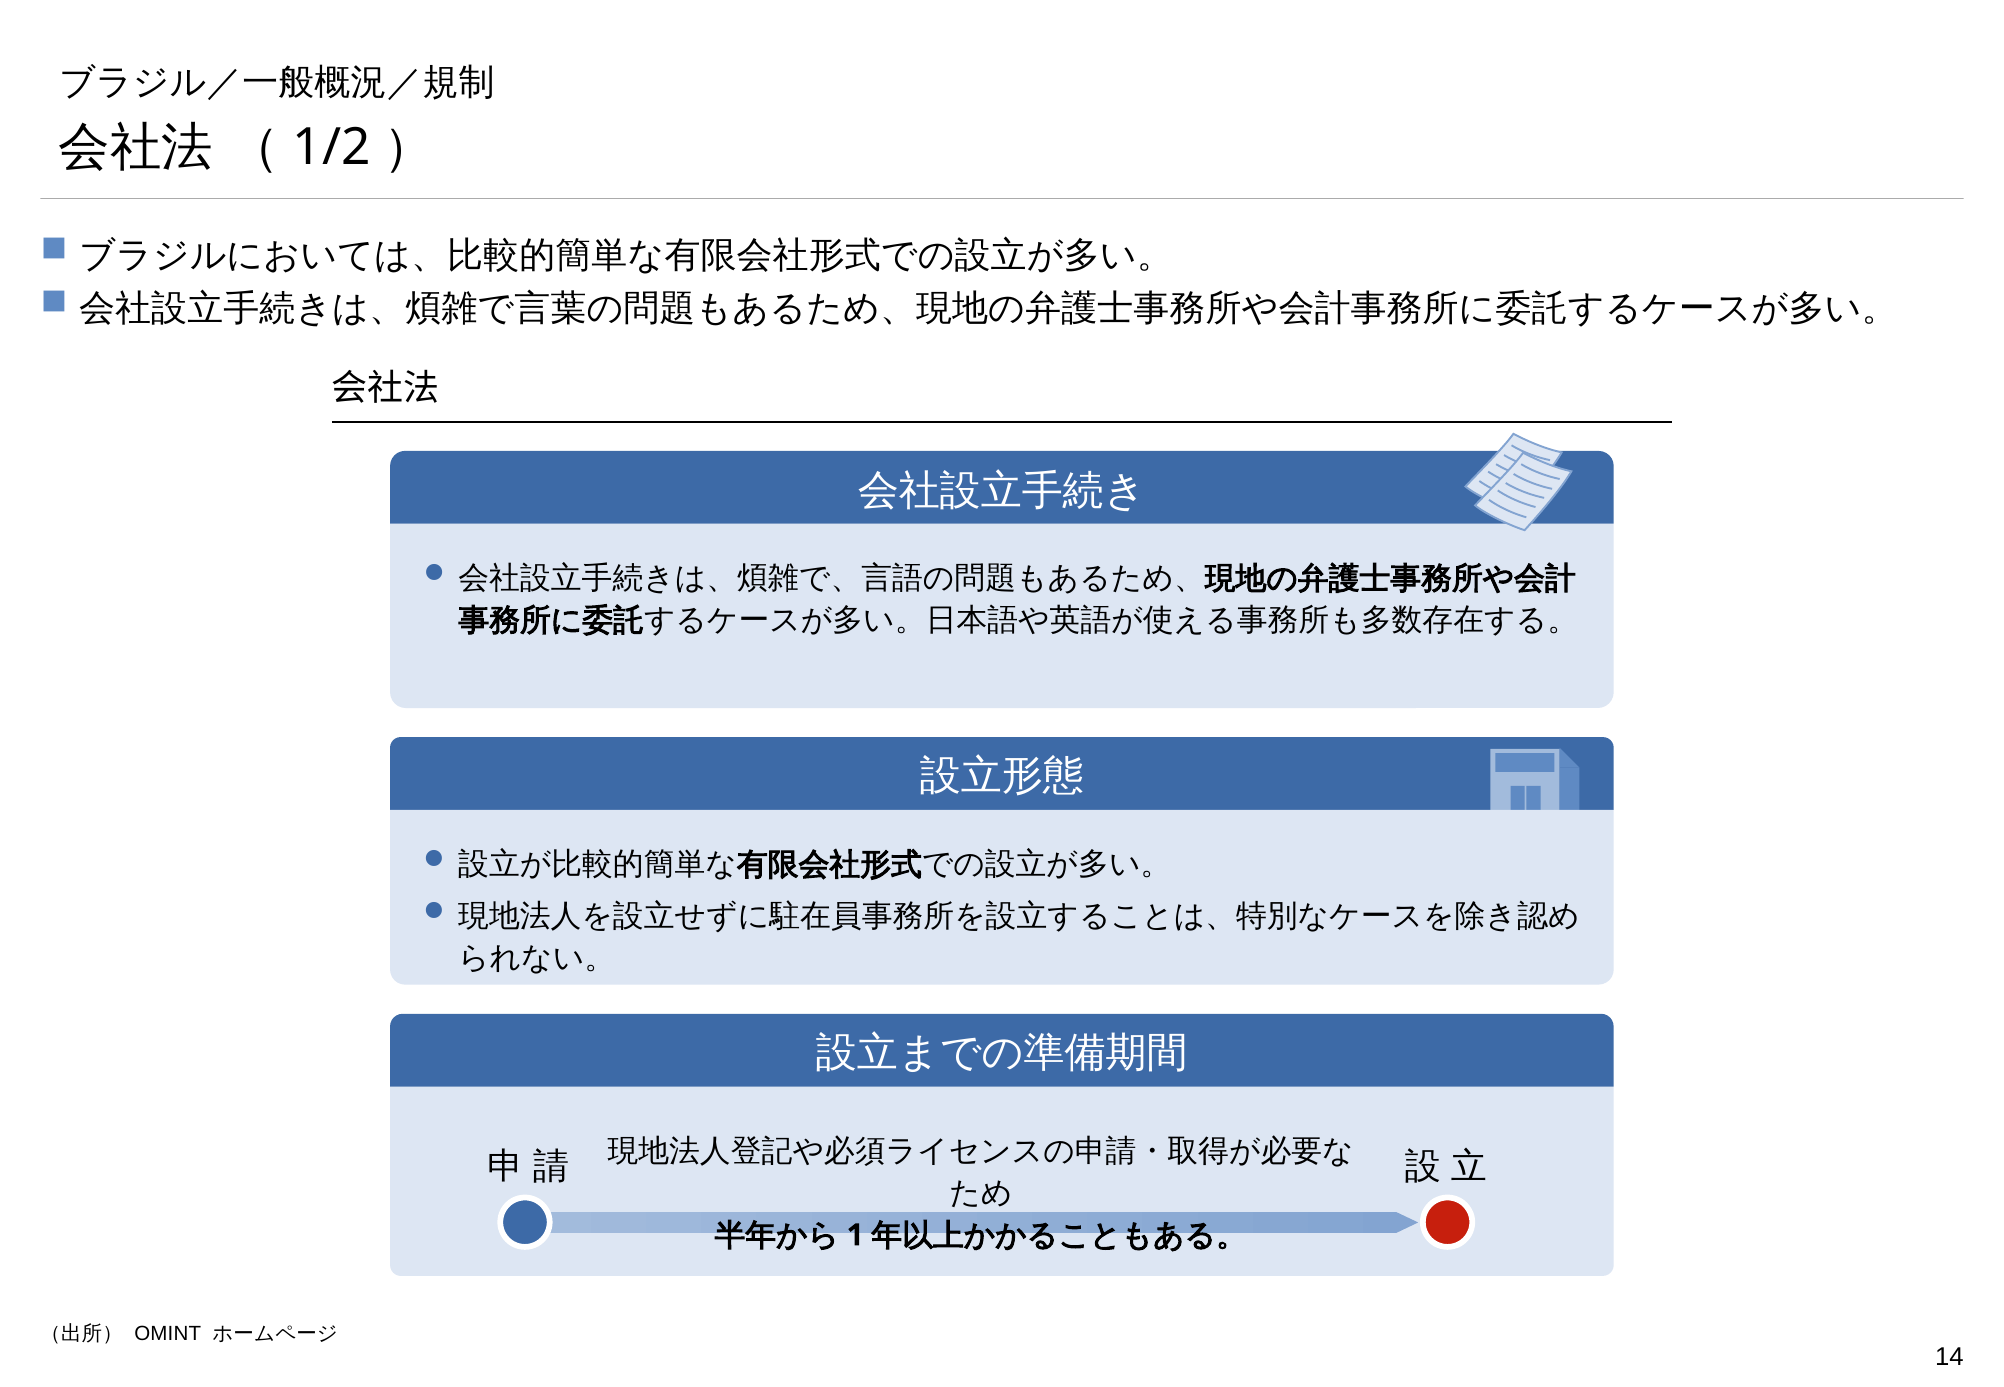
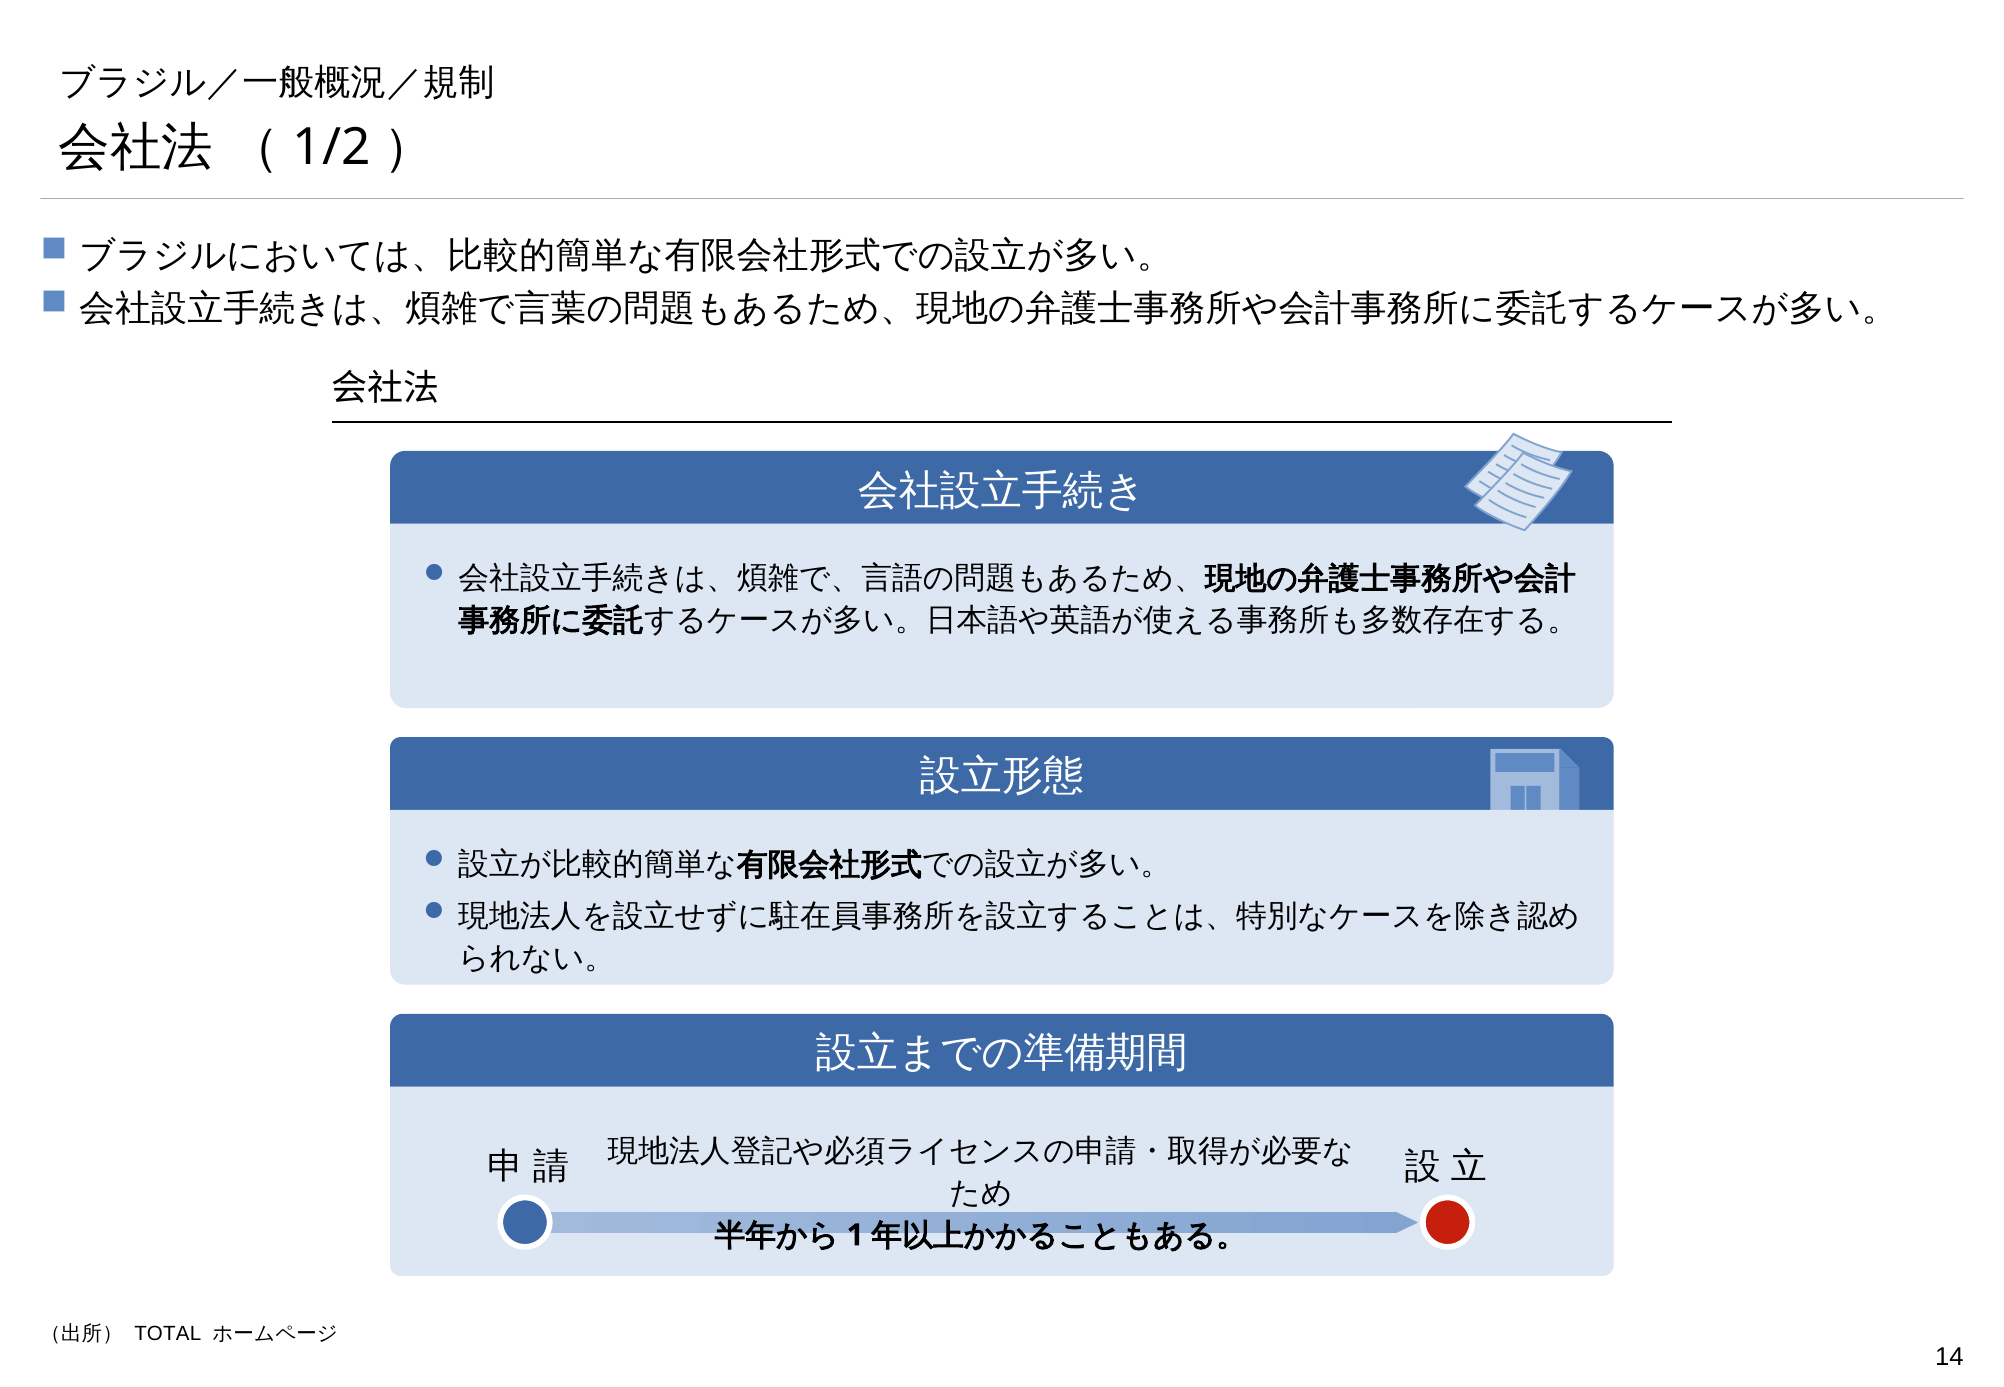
OMINT: OMINT -> TOTAL
